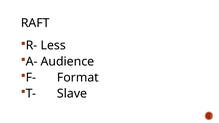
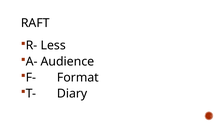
Slave: Slave -> Diary
